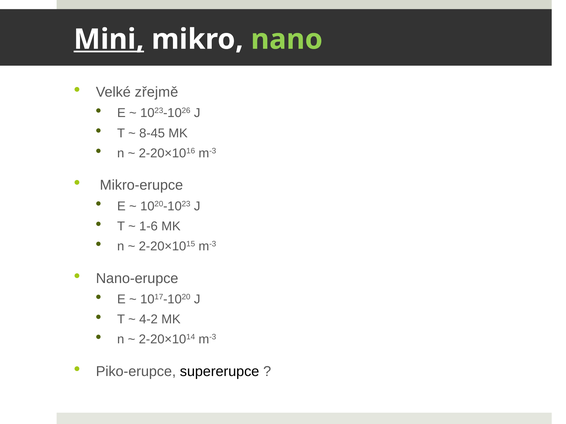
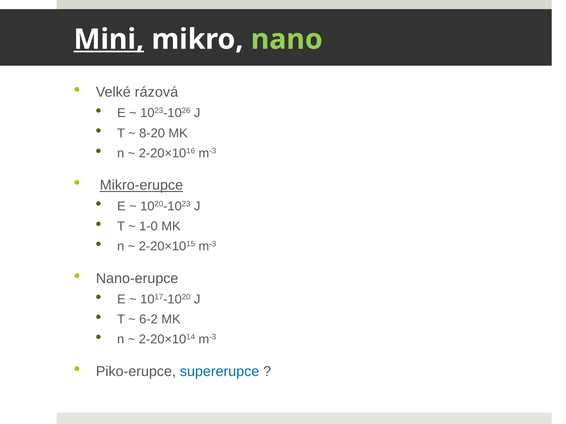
zřejmě: zřejmě -> rázová
8-45: 8-45 -> 8-20
Mikro-erupce underline: none -> present
1-6: 1-6 -> 1-0
4-2: 4-2 -> 6-2
supererupce colour: black -> blue
